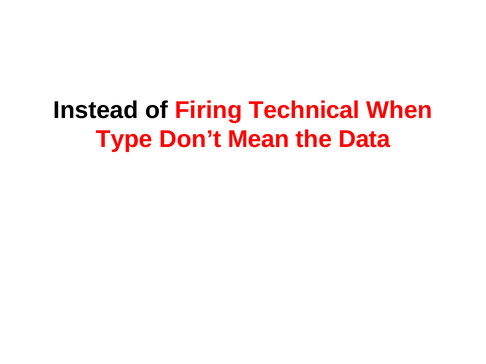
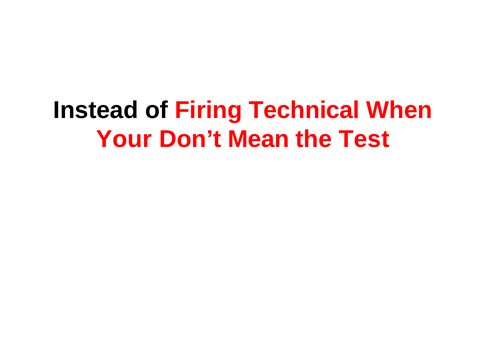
Type: Type -> Your
Data: Data -> Test
